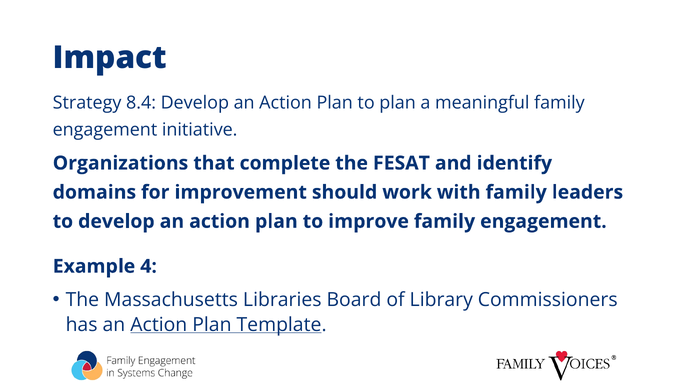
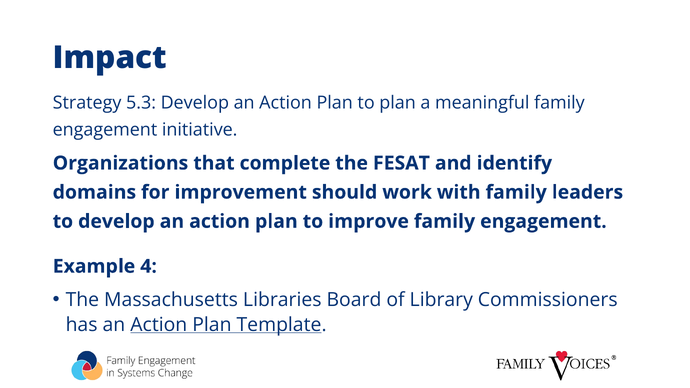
8.4: 8.4 -> 5.3
